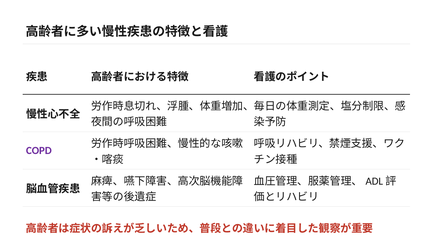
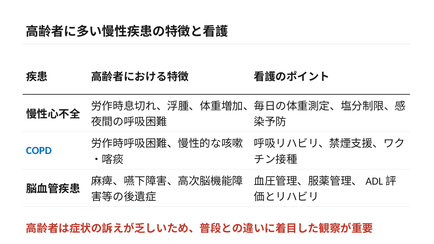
COPD colour: purple -> blue
